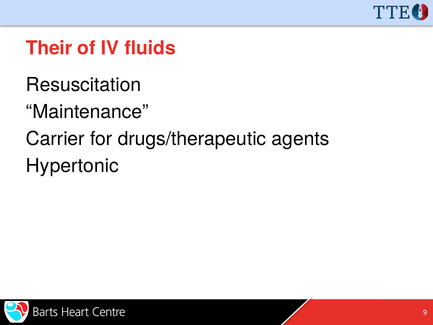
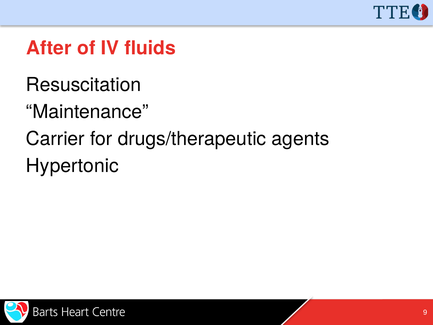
Their: Their -> After
